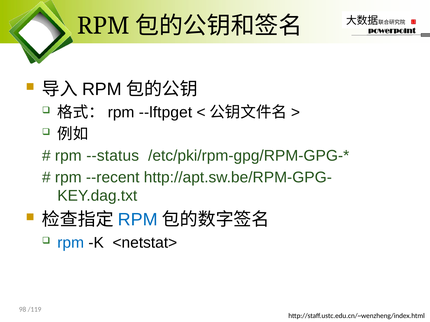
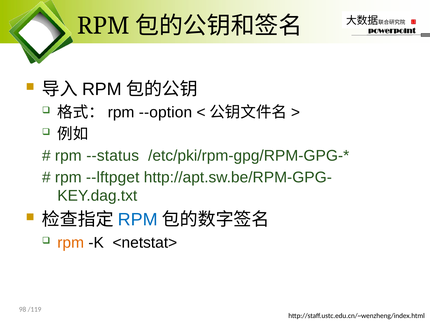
--lftpget: --lftpget -> --option
--recent: --recent -> --lftpget
rpm at (71, 243) colour: blue -> orange
